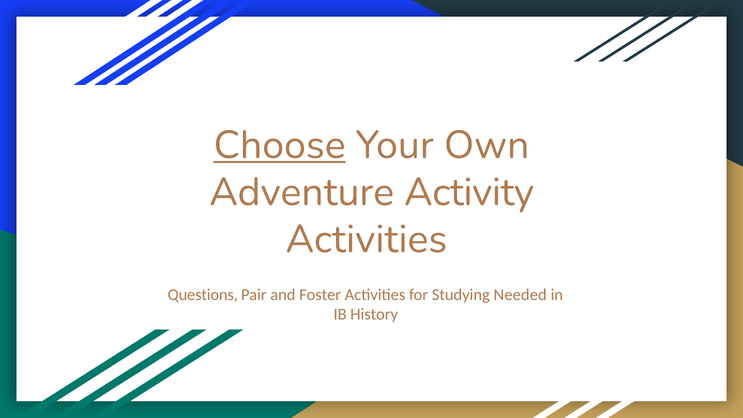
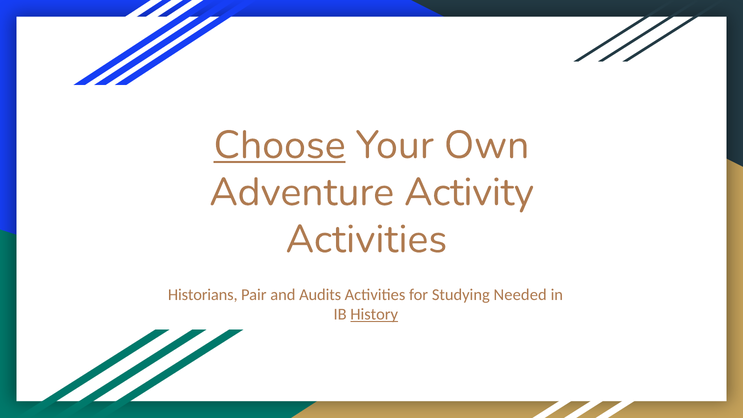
Questions: Questions -> Historians
Foster: Foster -> Audits
History underline: none -> present
